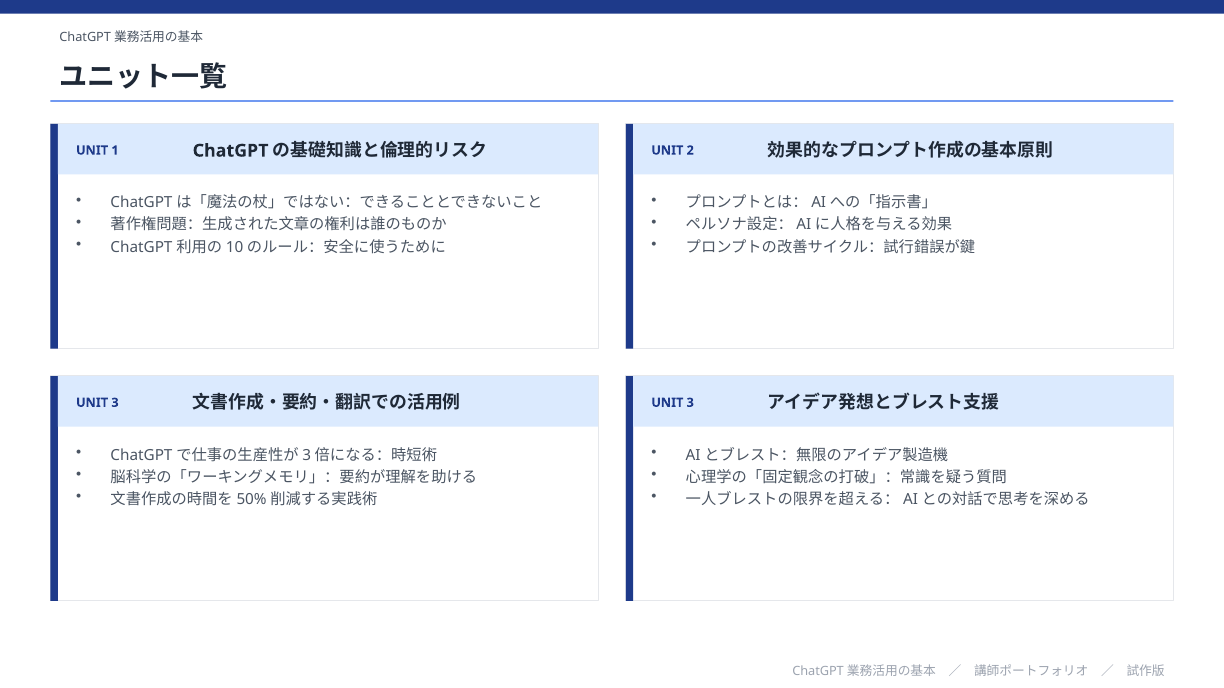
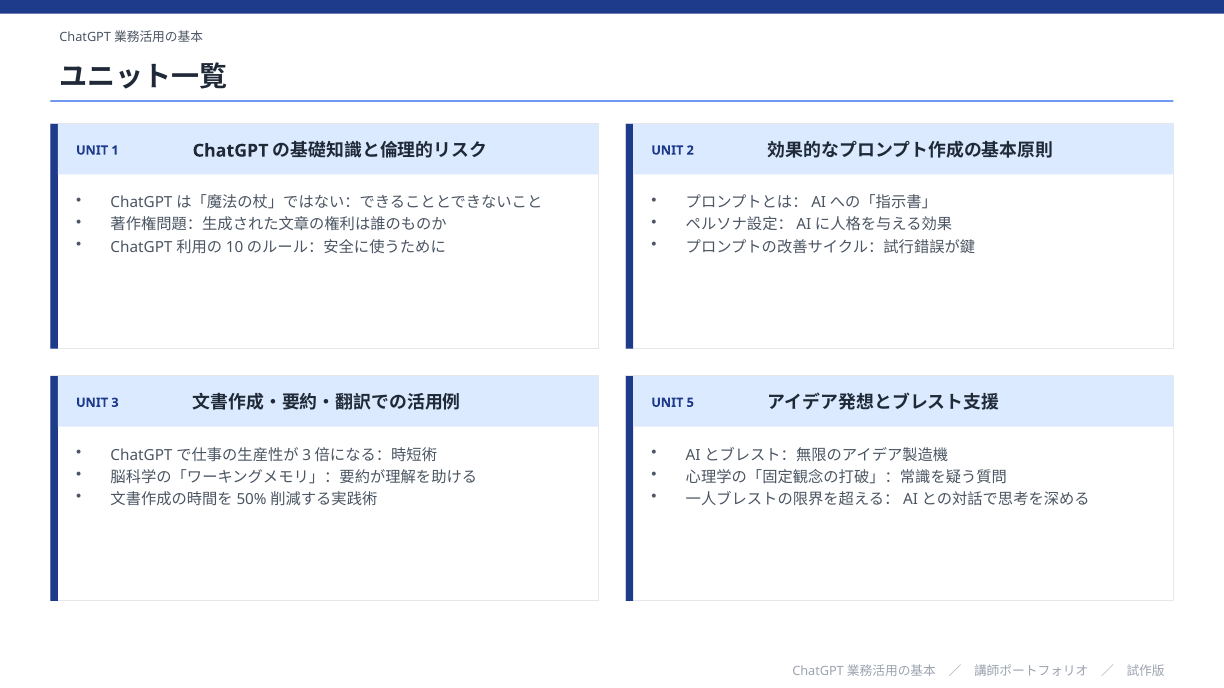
3 at (690, 403): 3 -> 5
